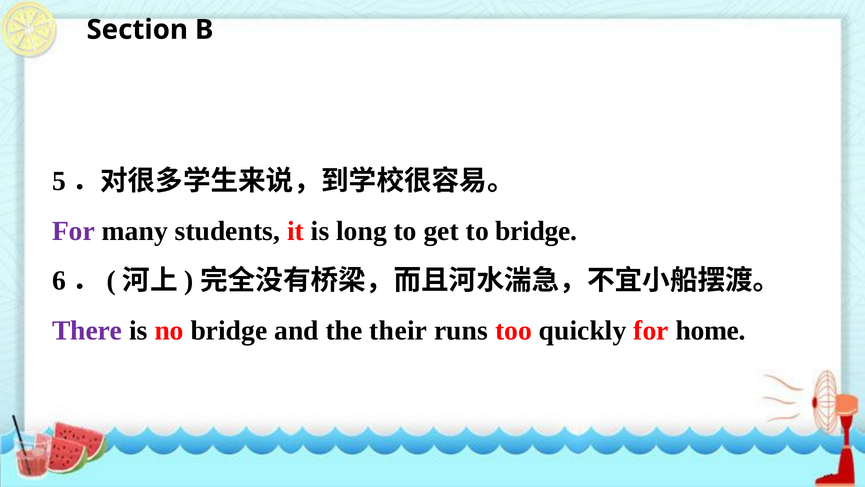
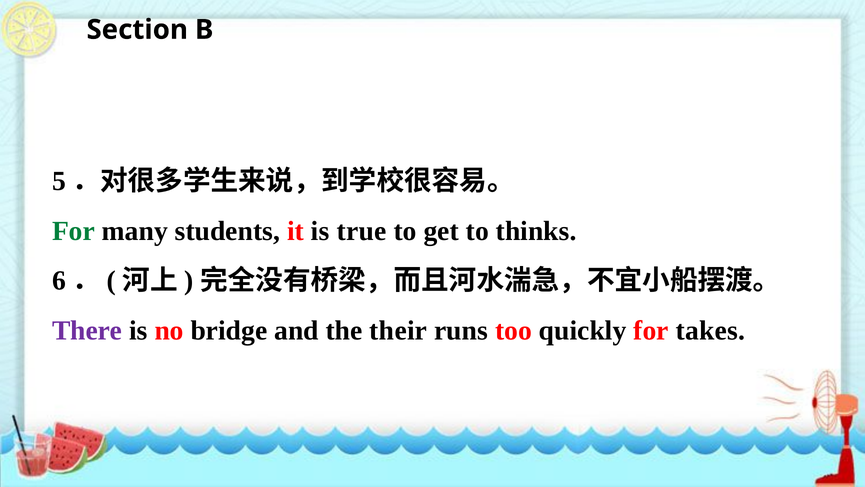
For at (73, 231) colour: purple -> green
long: long -> true
to bridge: bridge -> thinks
home: home -> takes
